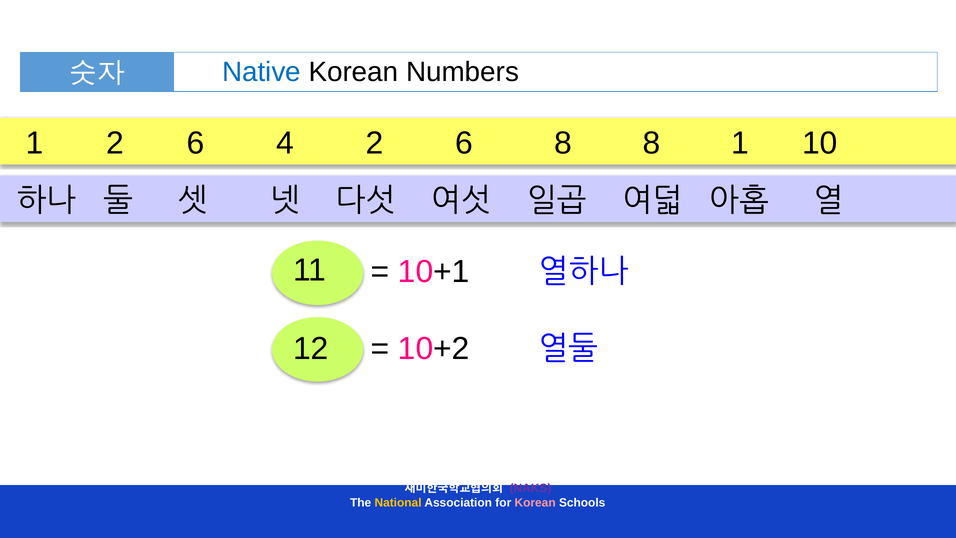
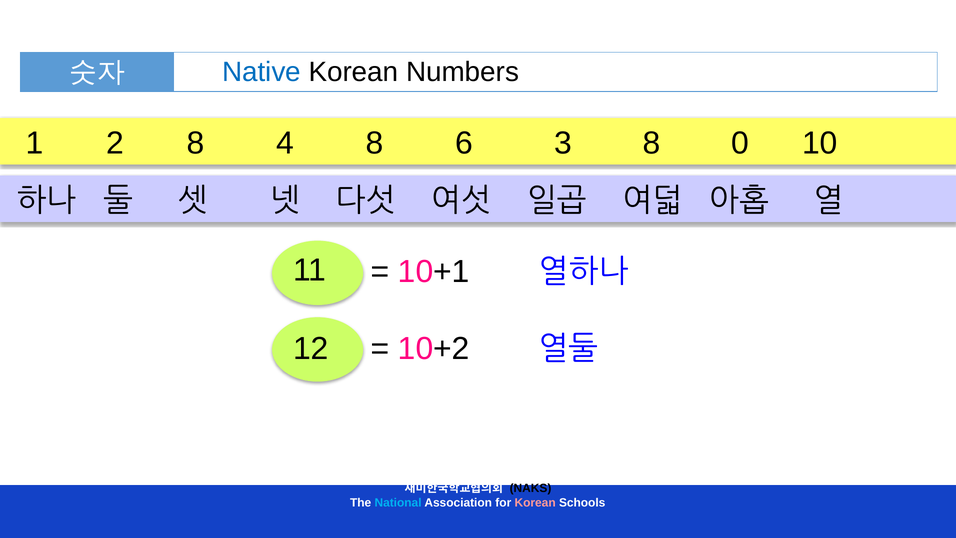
1 2 6: 6 -> 8
4 2: 2 -> 8
6 8: 8 -> 3
8 1: 1 -> 0
NAKS colour: purple -> black
National colour: yellow -> light blue
